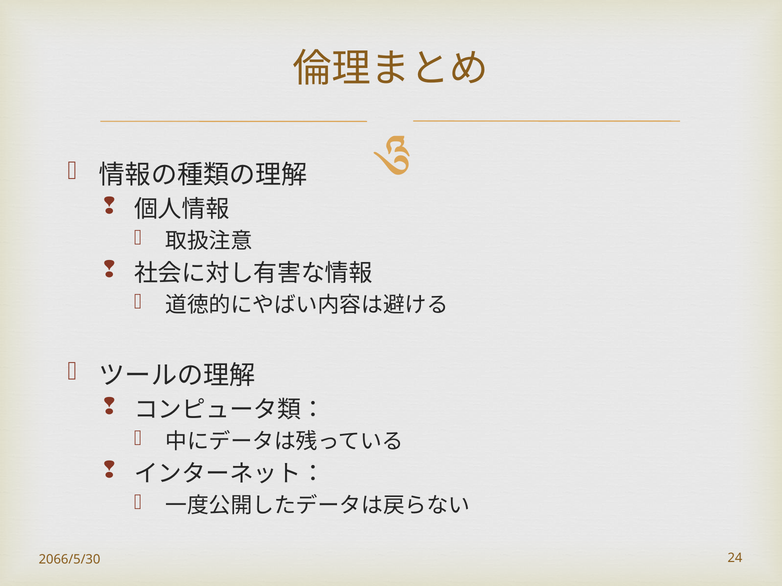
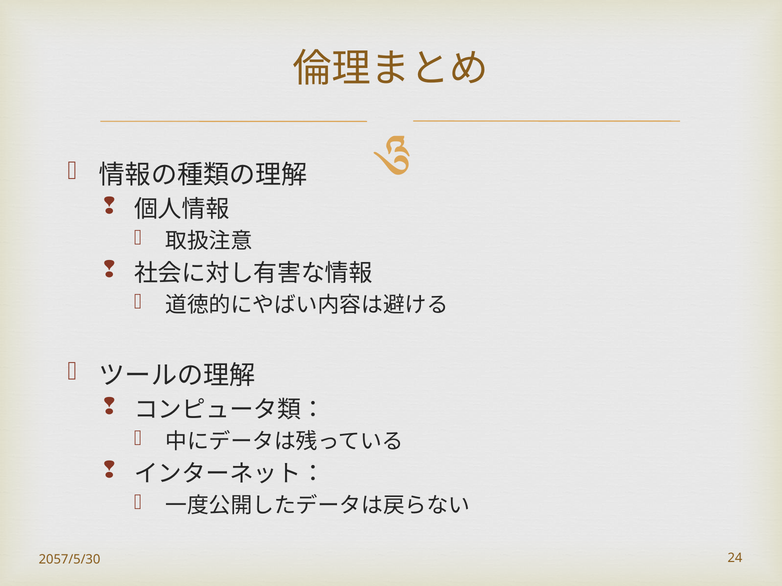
2066/5/30: 2066/5/30 -> 2057/5/30
